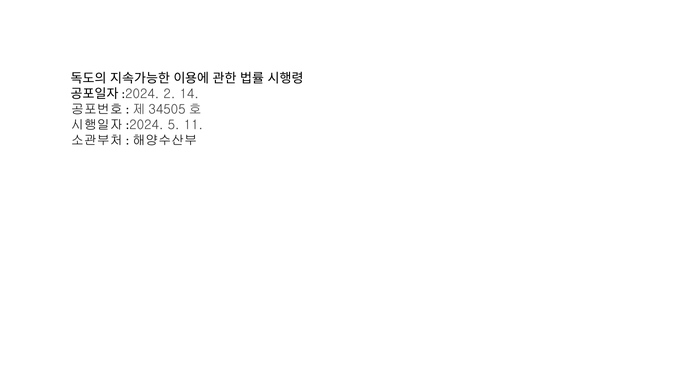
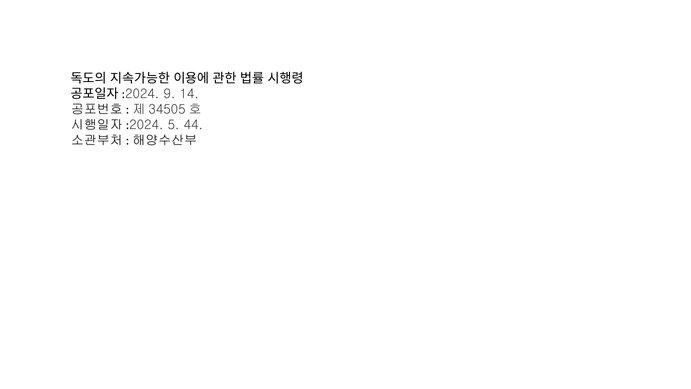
2: 2 -> 9
11: 11 -> 44
